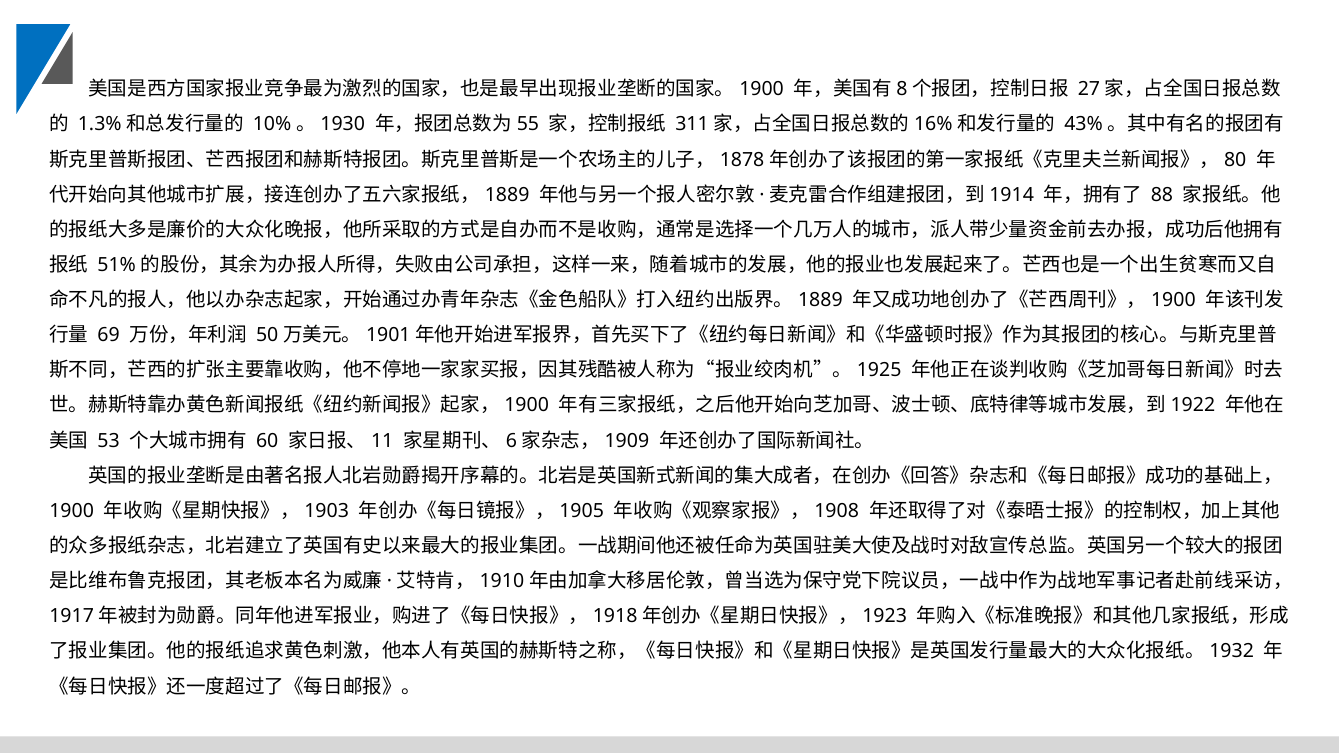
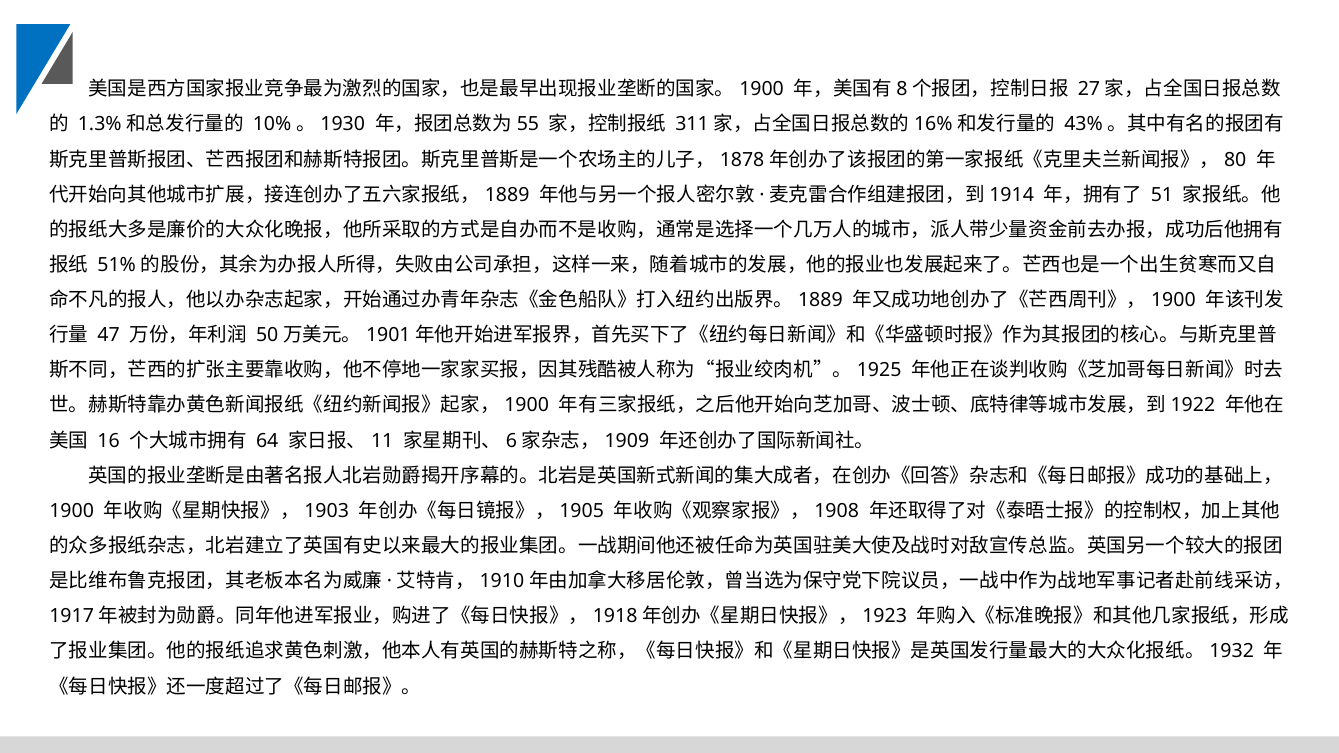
88: 88 -> 51
69: 69 -> 47
53: 53 -> 16
60: 60 -> 64
